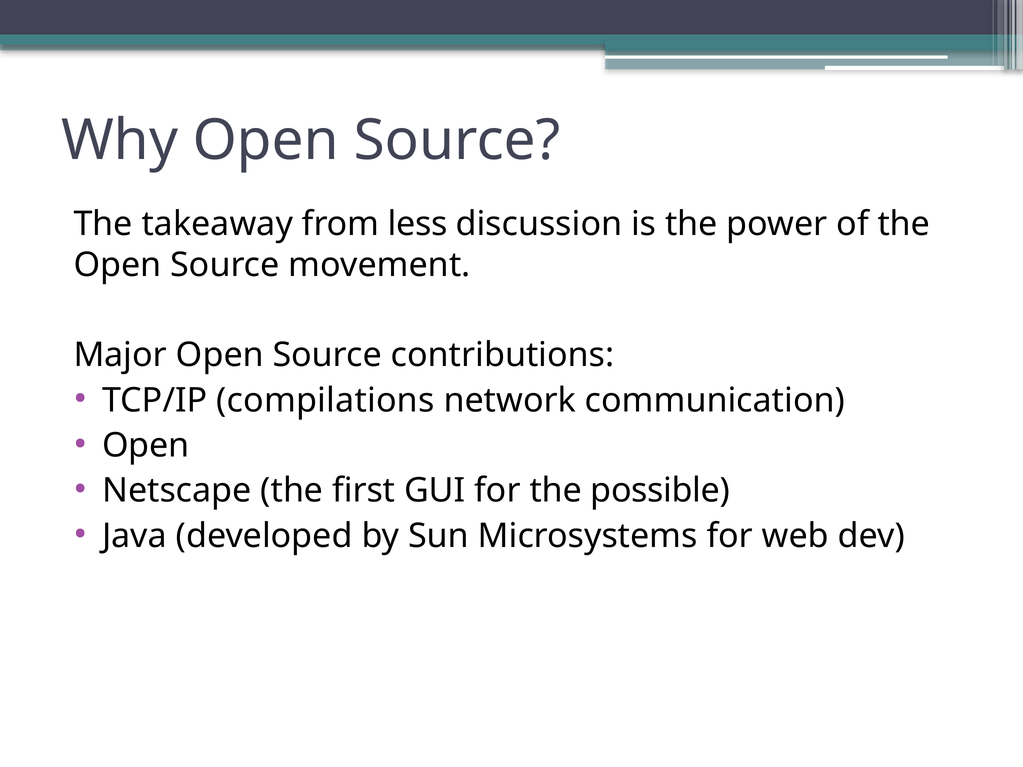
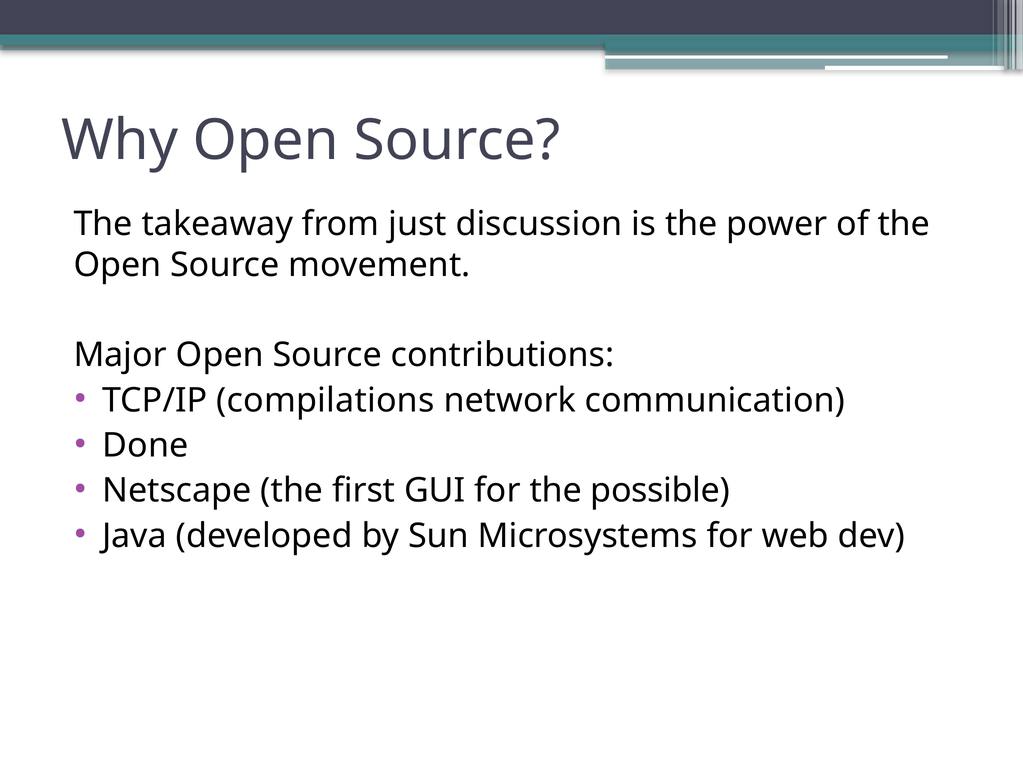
less: less -> just
Open at (146, 446): Open -> Done
